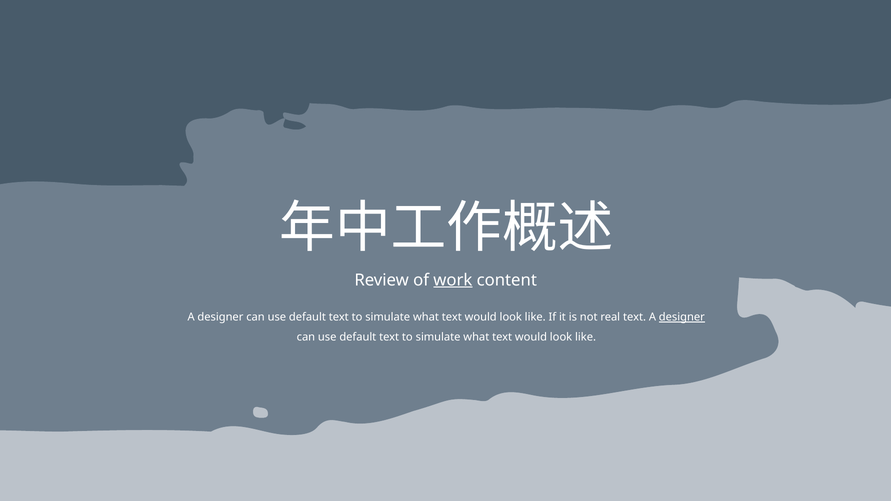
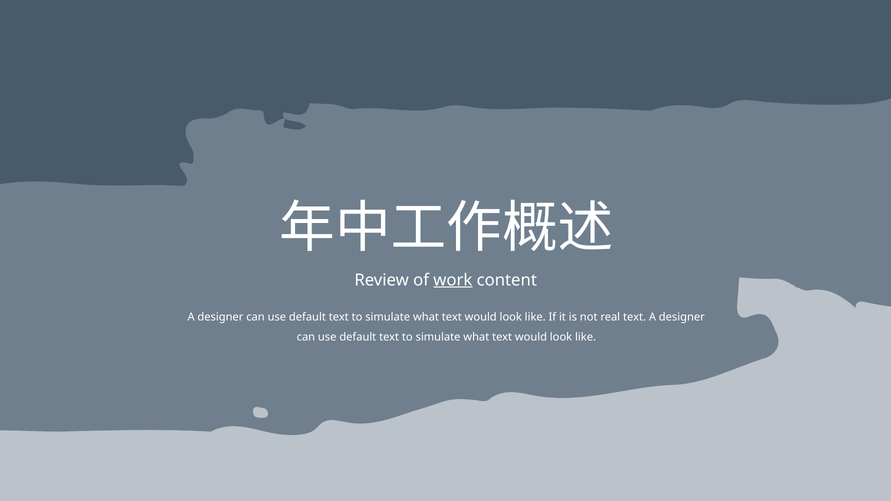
designer at (682, 317) underline: present -> none
